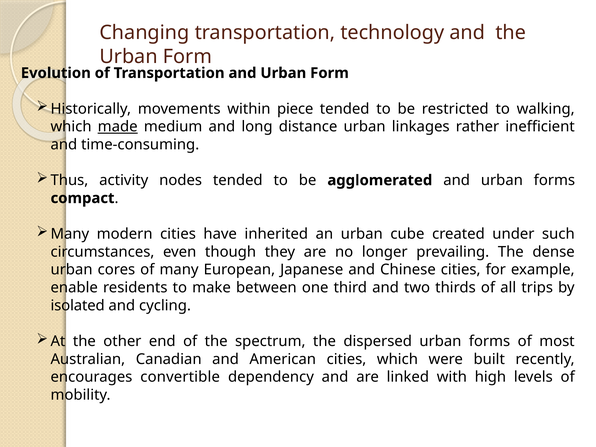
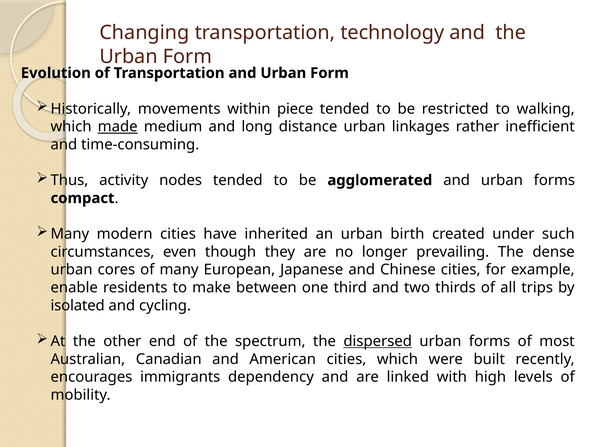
cube: cube -> birth
dispersed underline: none -> present
convertible: convertible -> immigrants
